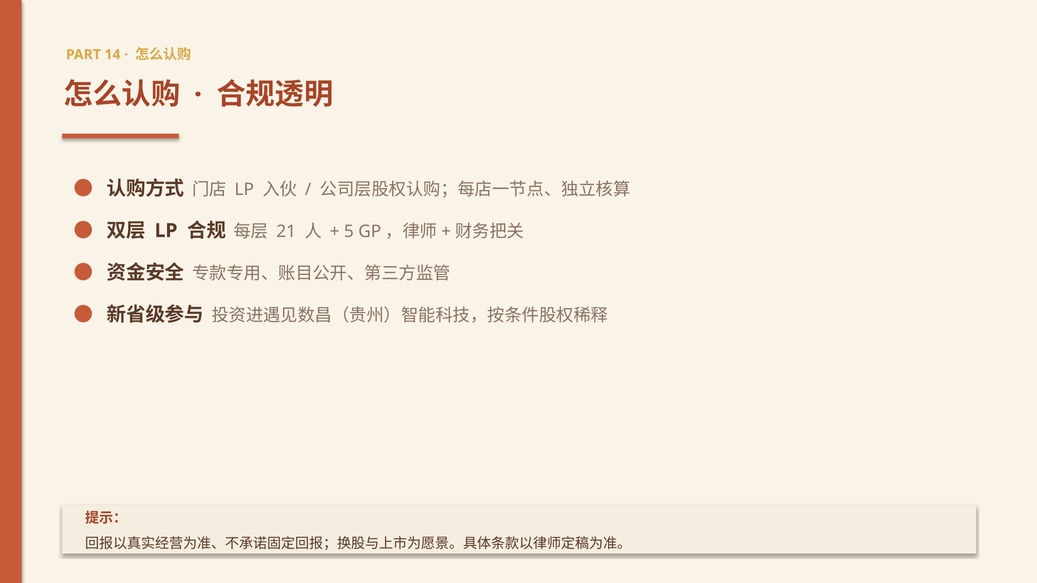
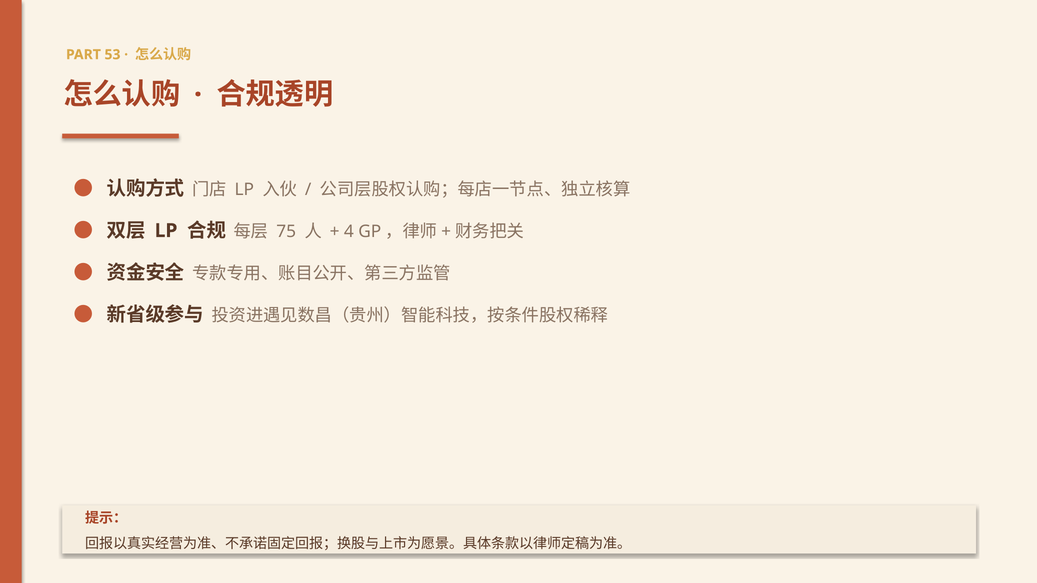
14: 14 -> 53
21: 21 -> 75
5: 5 -> 4
